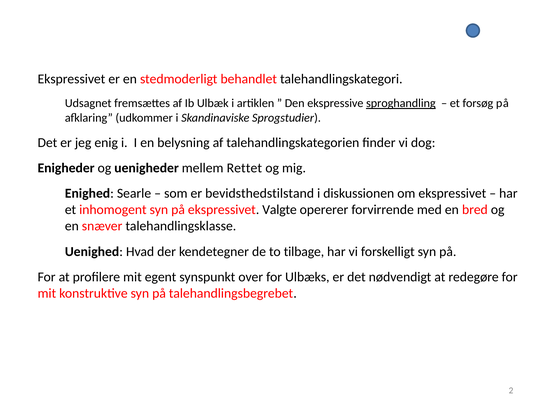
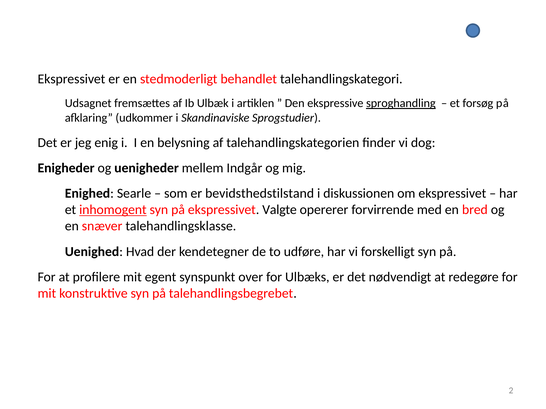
Rettet: Rettet -> Indgår
inhomogent underline: none -> present
tilbage: tilbage -> udføre
